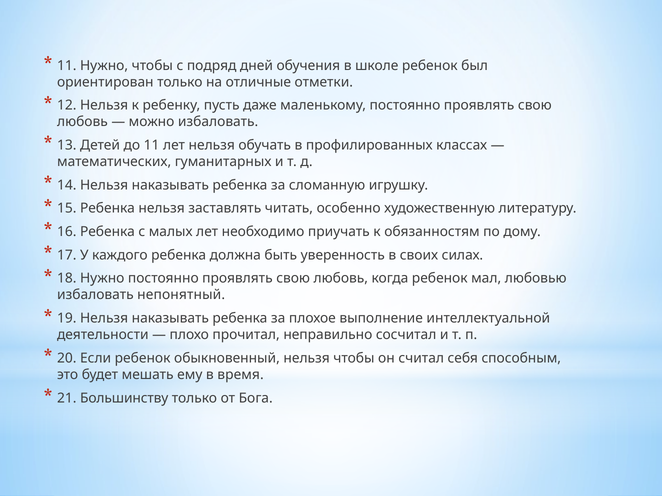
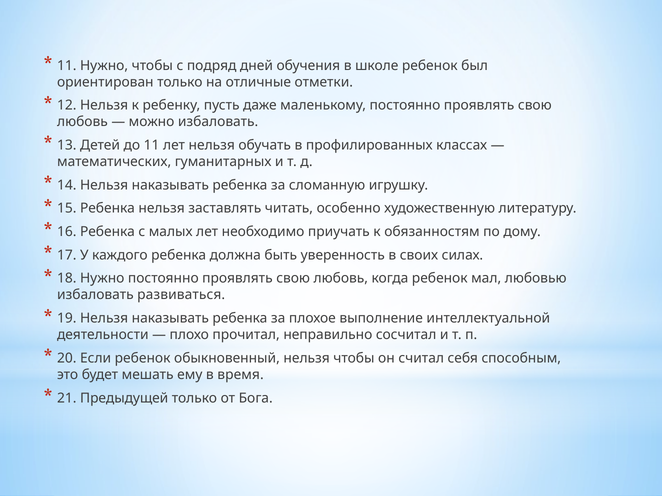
непонятный: непонятный -> развиваться
Большинству: Большинству -> Предыдущей
